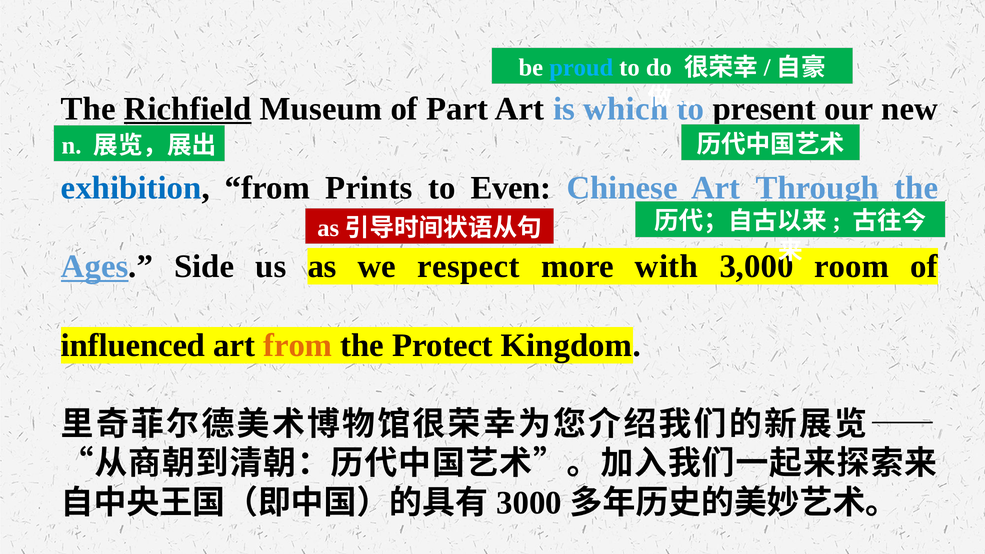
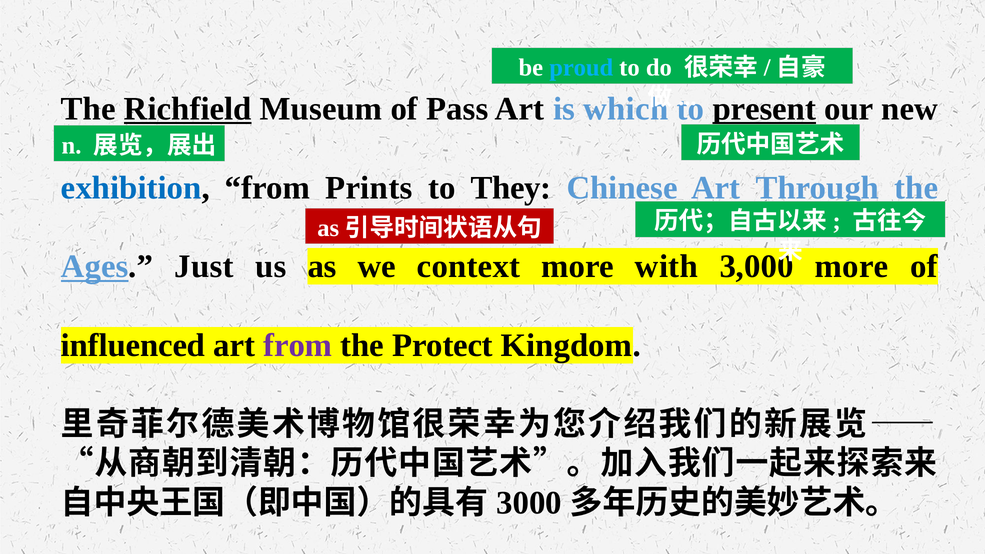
Part: Part -> Pass
present underline: none -> present
Even: Even -> They
Side: Side -> Just
respect: respect -> context
room at (852, 267): room -> more
from at (298, 345) colour: orange -> purple
